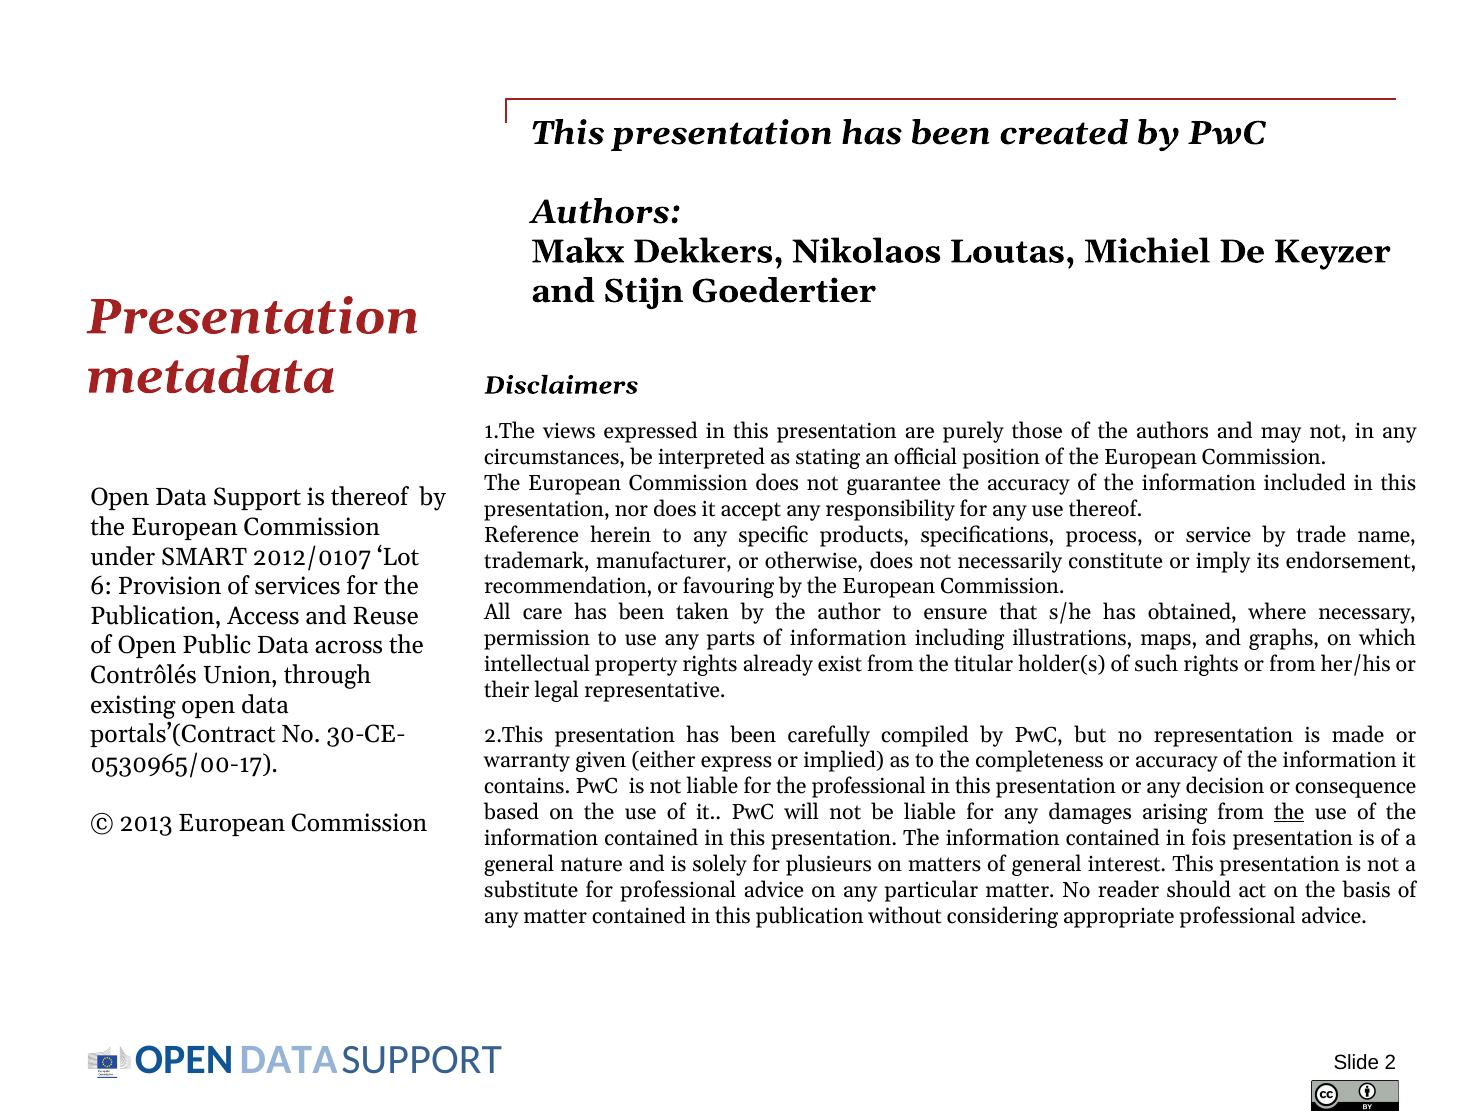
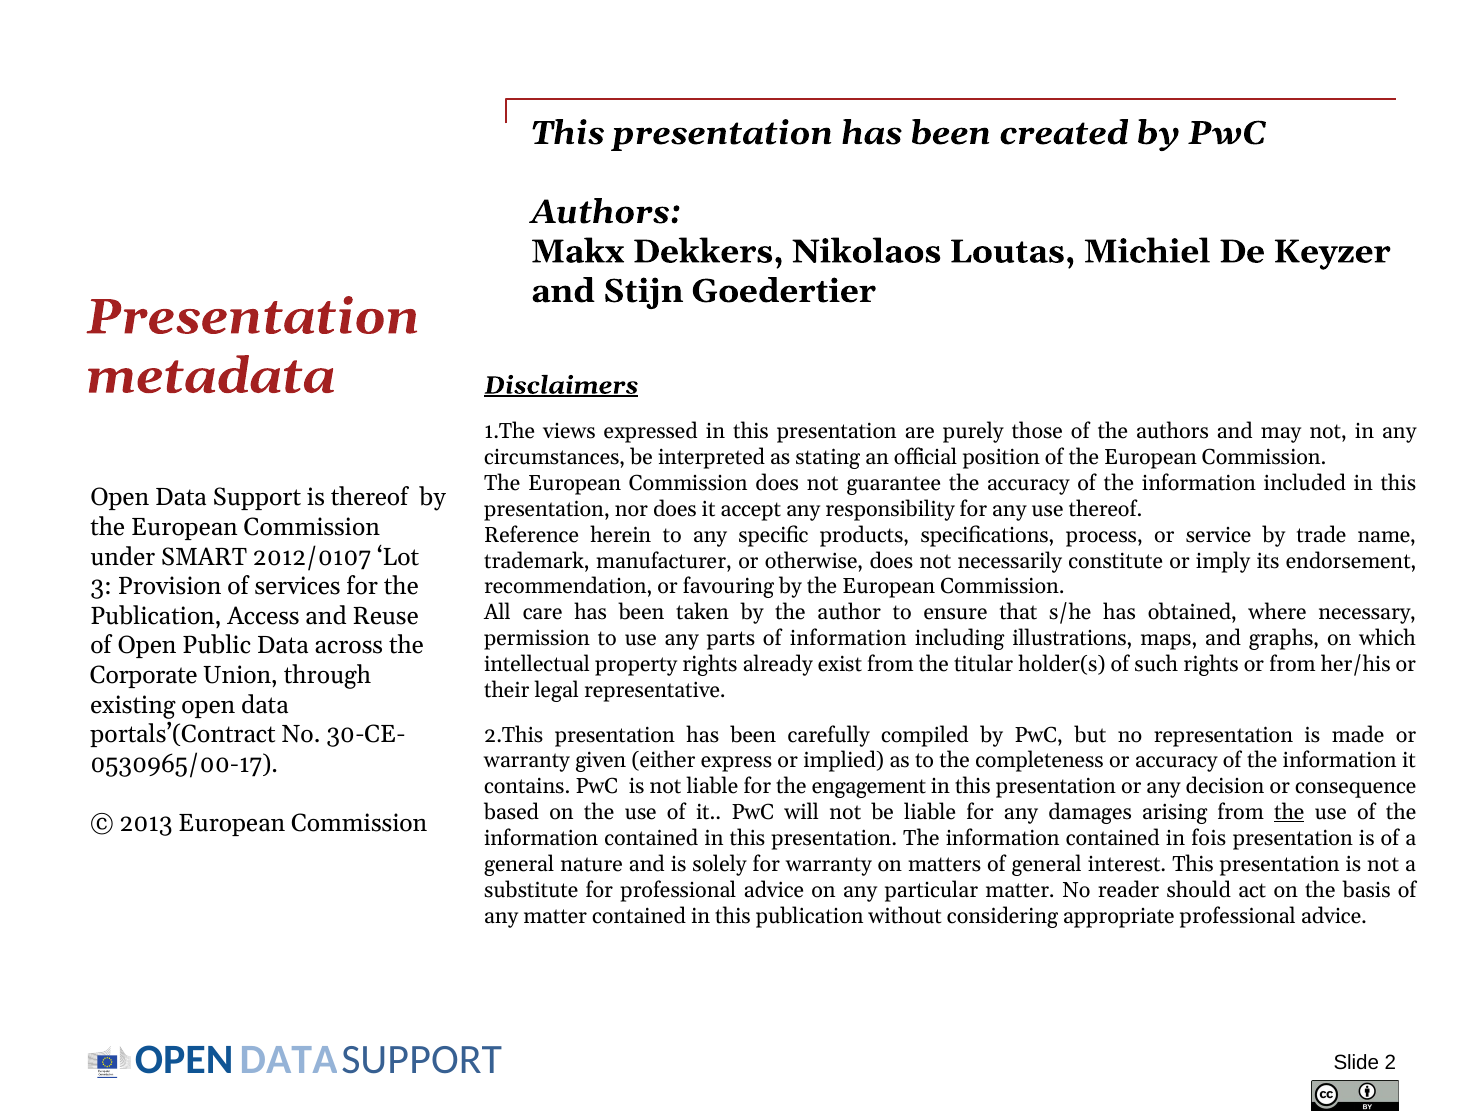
Disclaimers underline: none -> present
6: 6 -> 3
Contrôlés: Contrôlés -> Corporate
the professional: professional -> engagement
for plusieurs: plusieurs -> warranty
